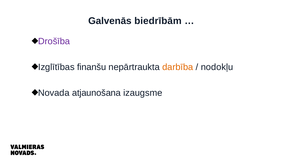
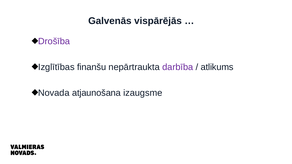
biedrībām: biedrībām -> vispārējās
darbība colour: orange -> purple
nodokļu: nodokļu -> atlikums
